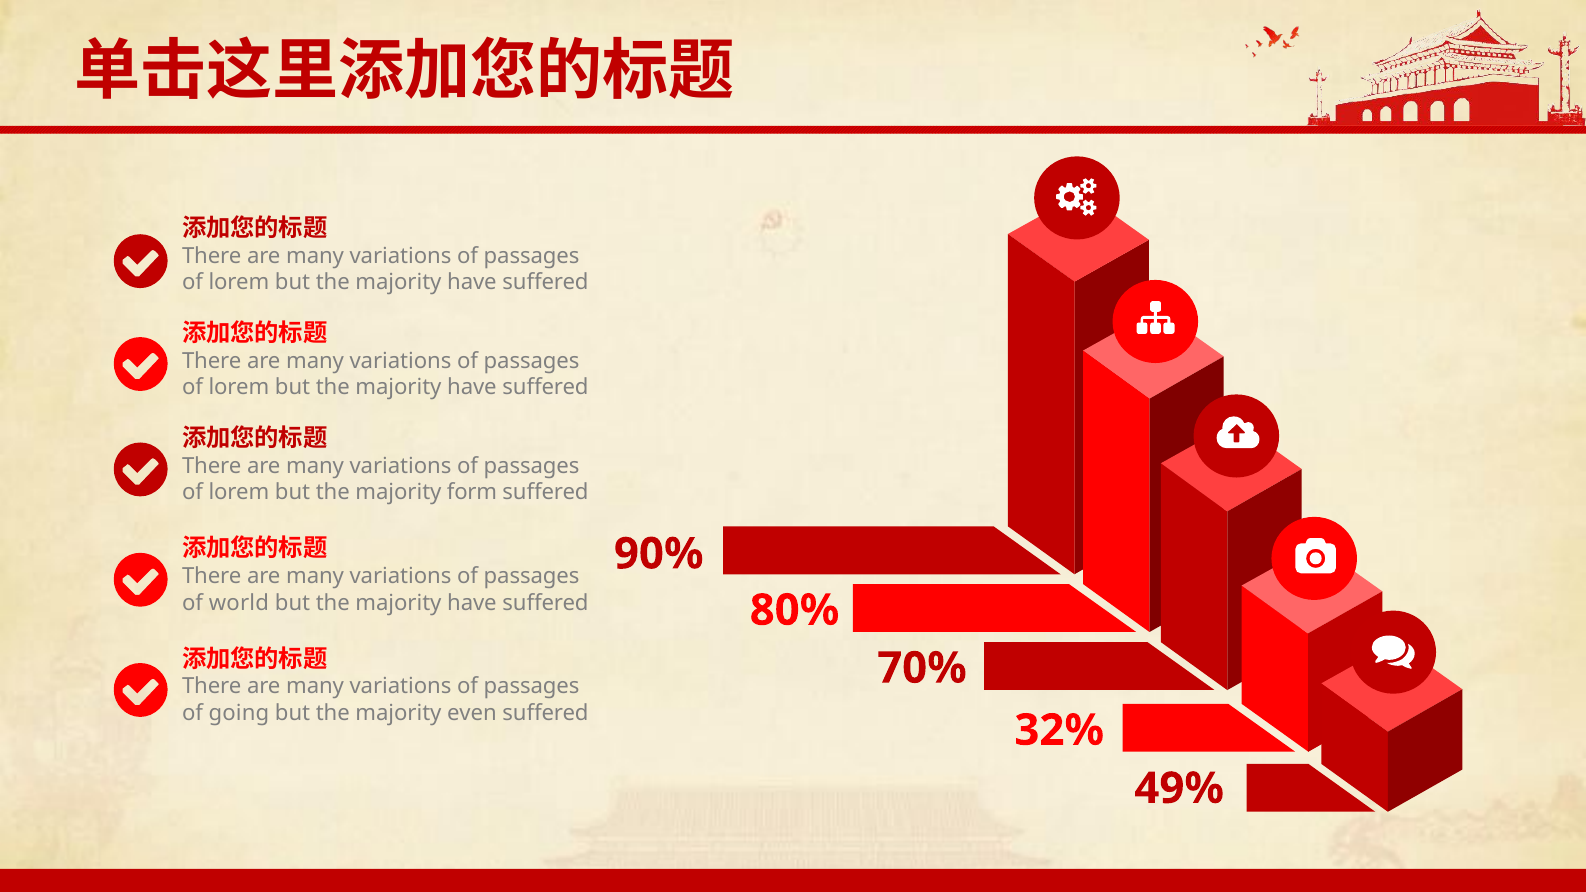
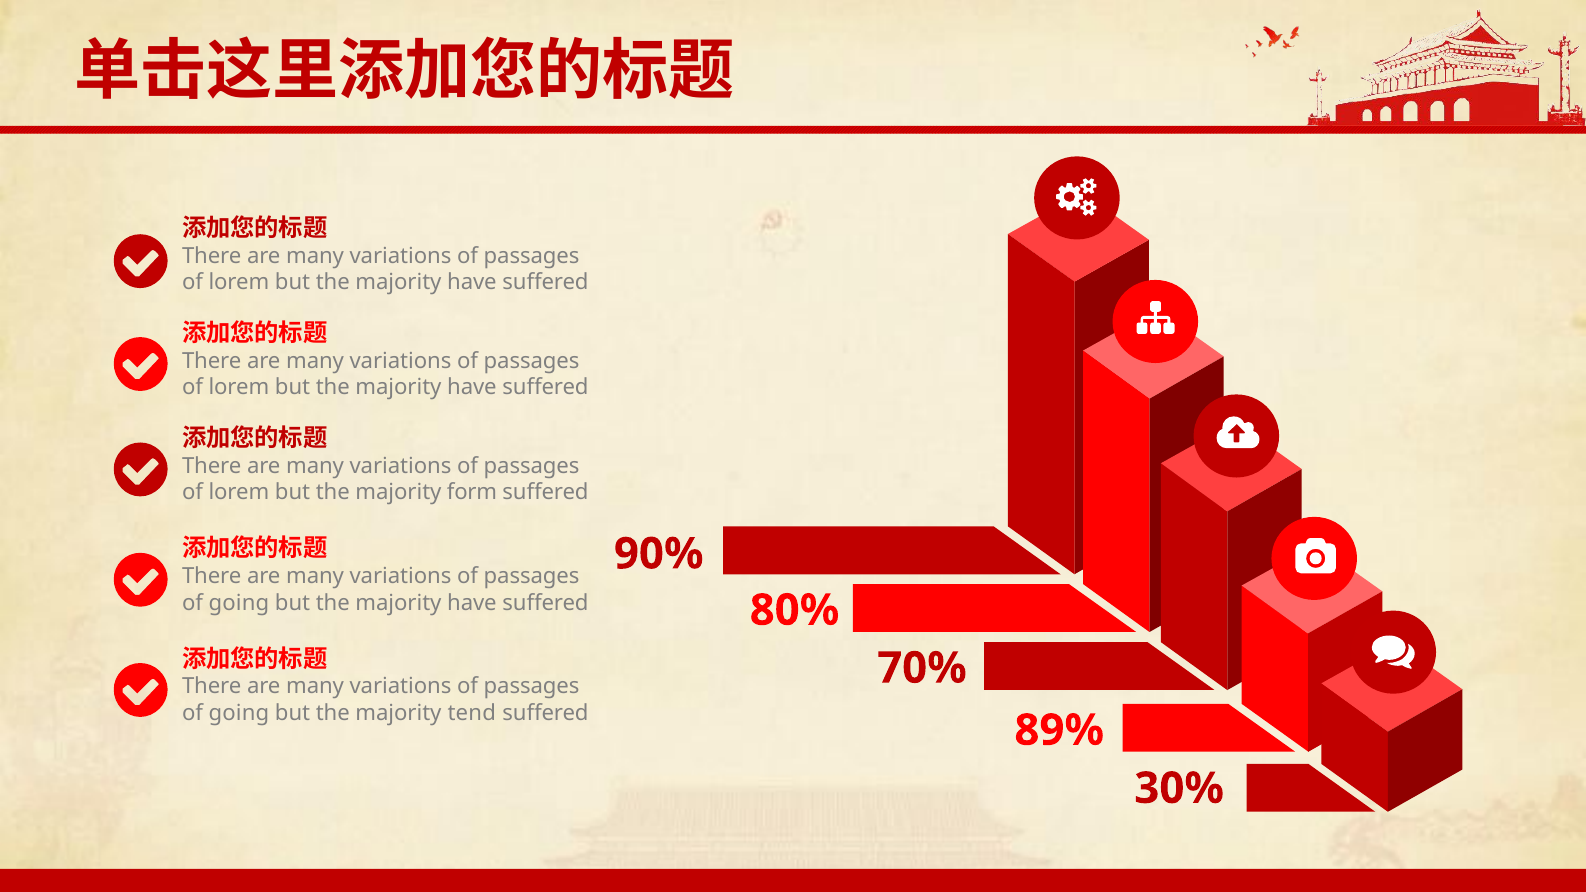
world at (239, 603): world -> going
even: even -> tend
32%: 32% -> 89%
49%: 49% -> 30%
